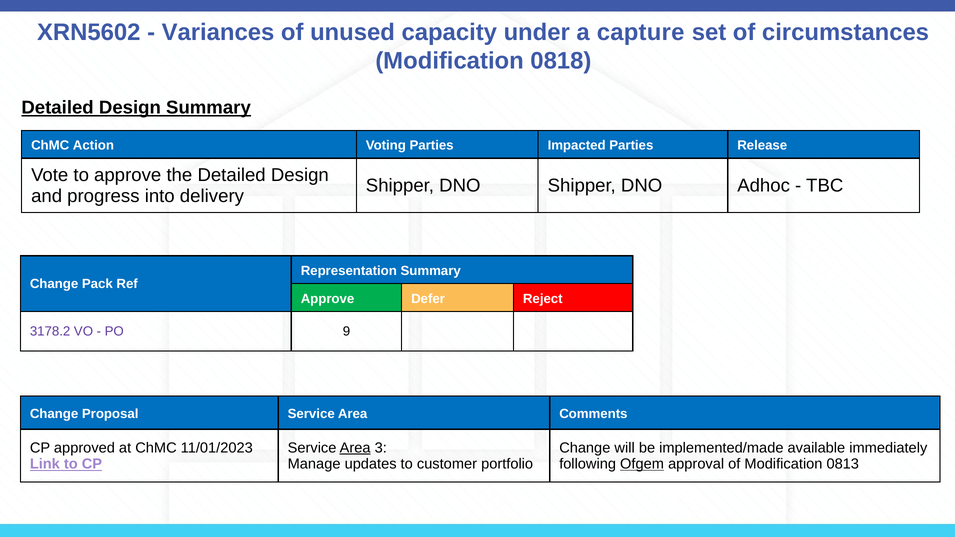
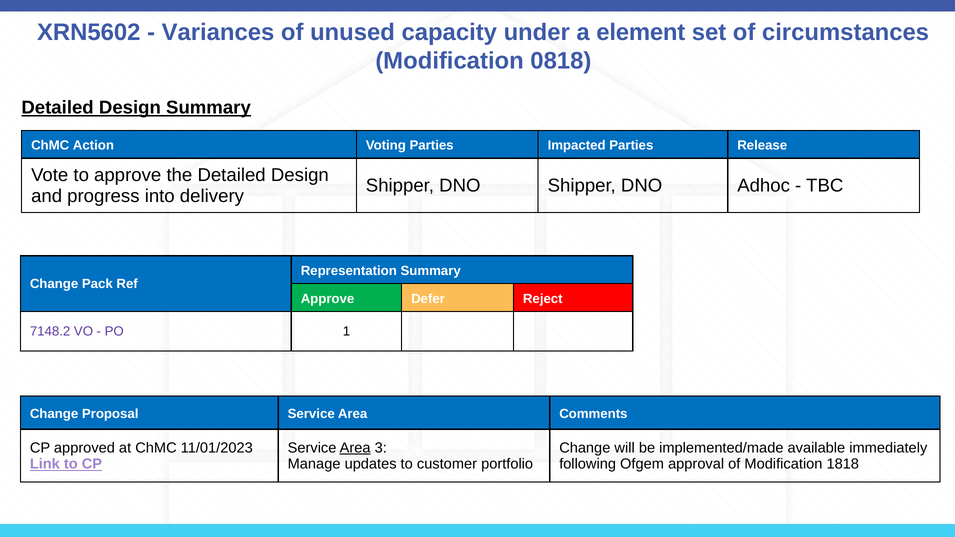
capture: capture -> element
3178.2: 3178.2 -> 7148.2
9: 9 -> 1
Ofgem underline: present -> none
0813: 0813 -> 1818
